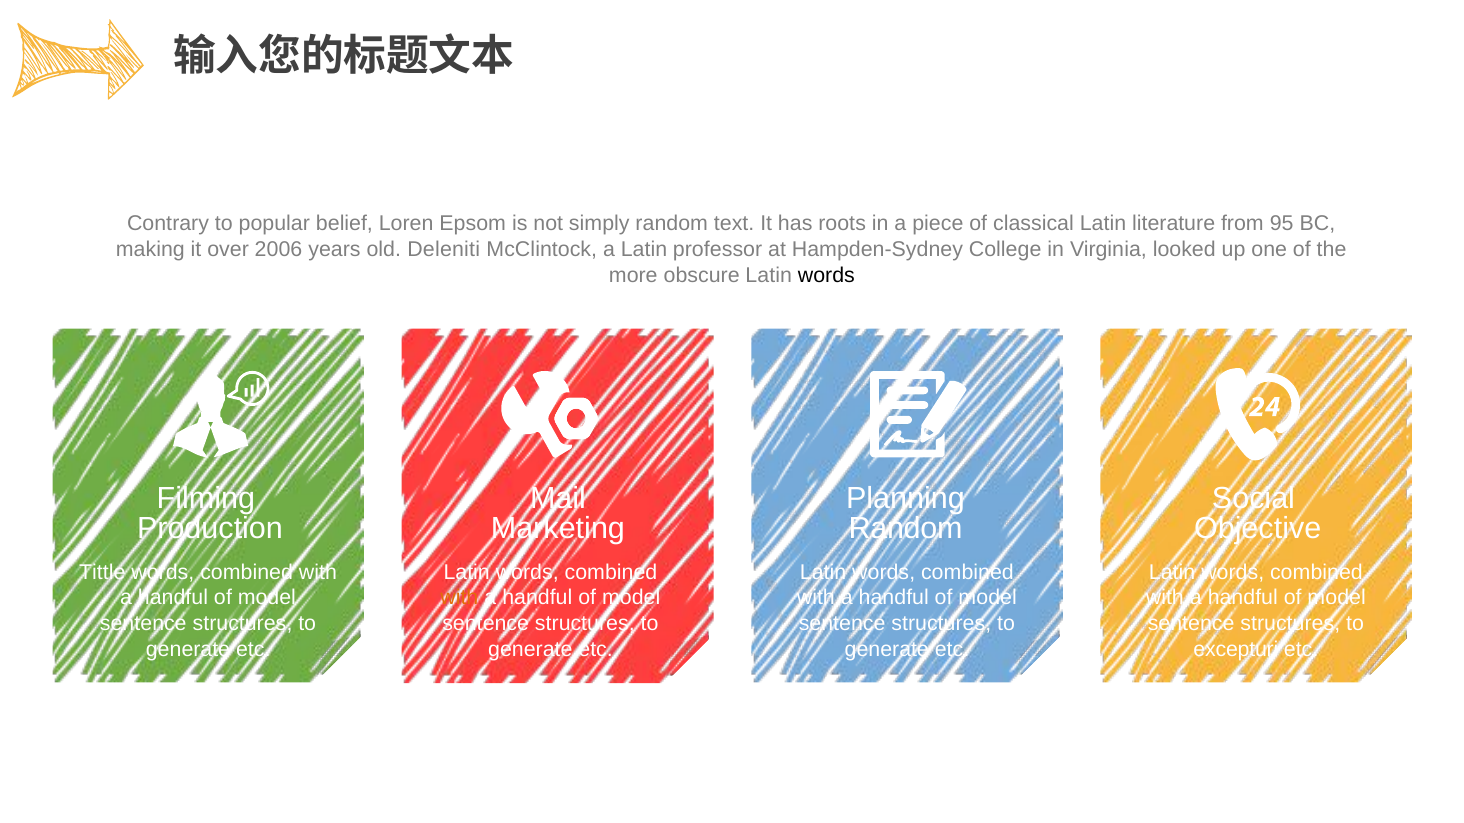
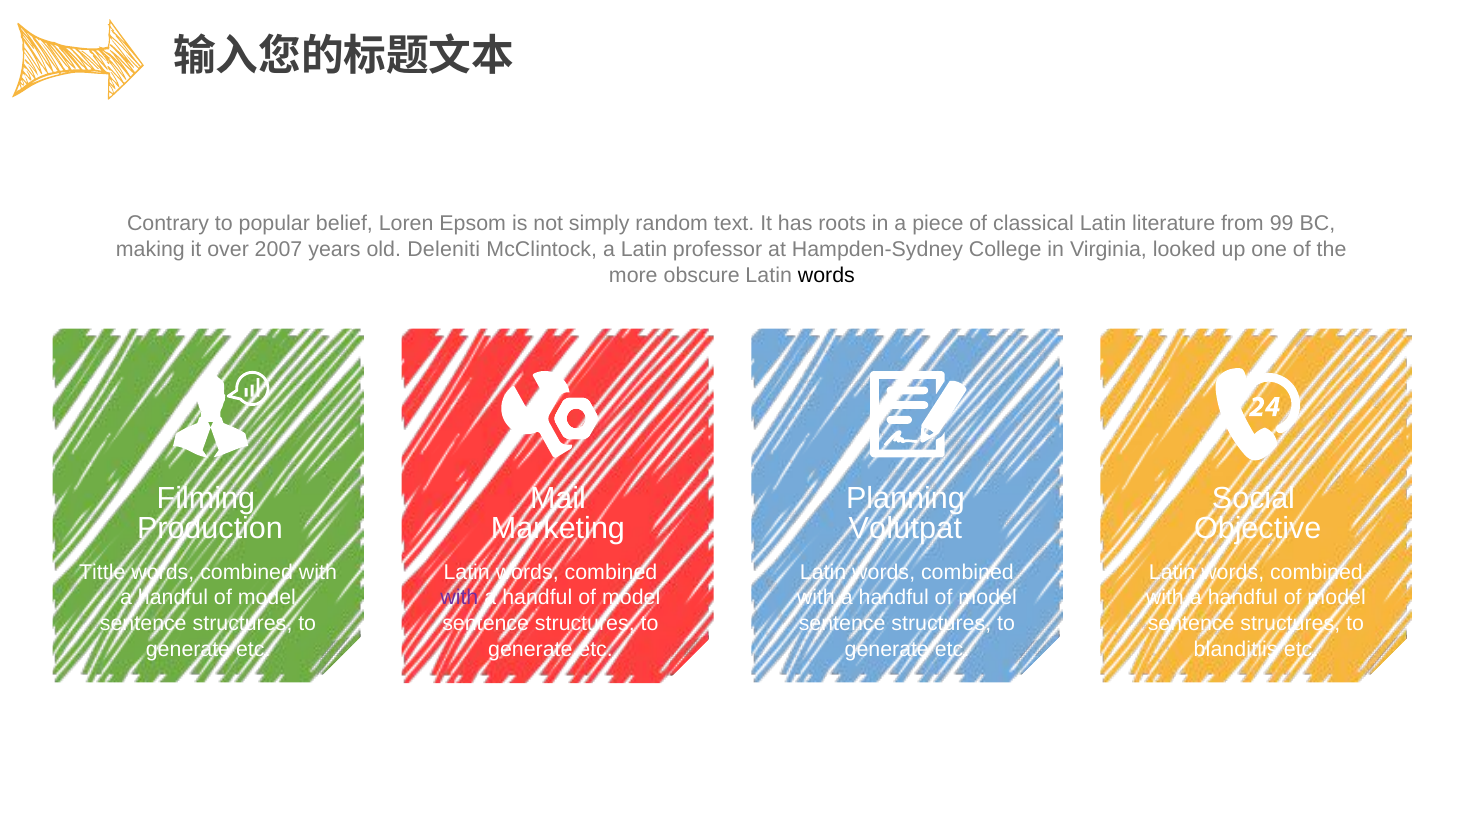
95: 95 -> 99
2006: 2006 -> 2007
Random at (906, 529): Random -> Volutpat
with at (459, 598) colour: orange -> purple
excepturi: excepturi -> blanditiis
